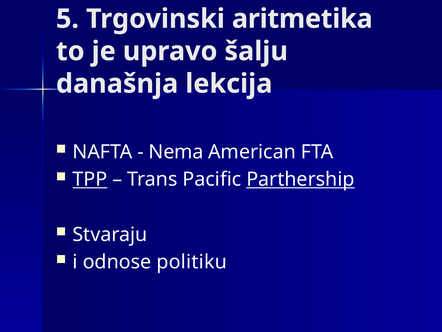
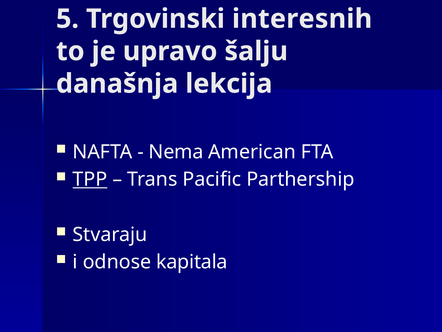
aritmetika: aritmetika -> interesnih
Parthership underline: present -> none
politiku: politiku -> kapitala
